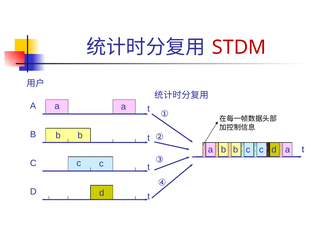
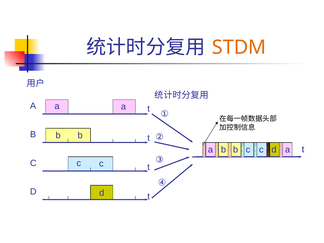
STDM colour: red -> orange
